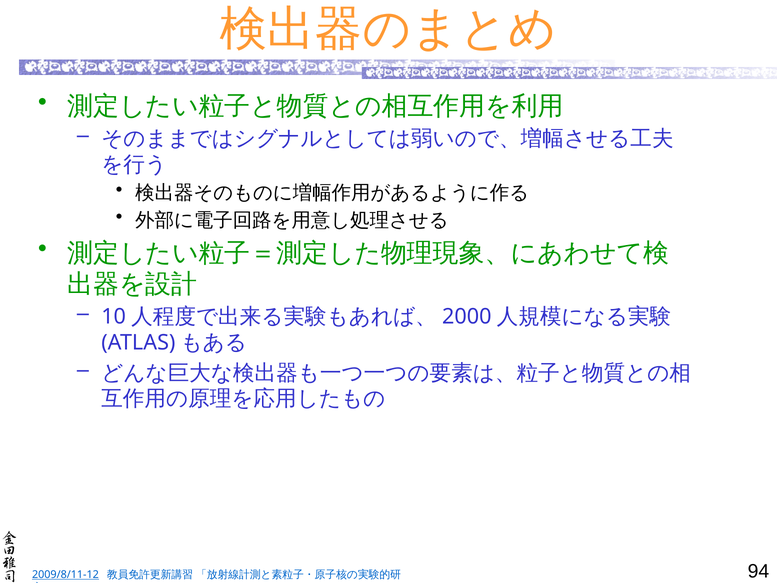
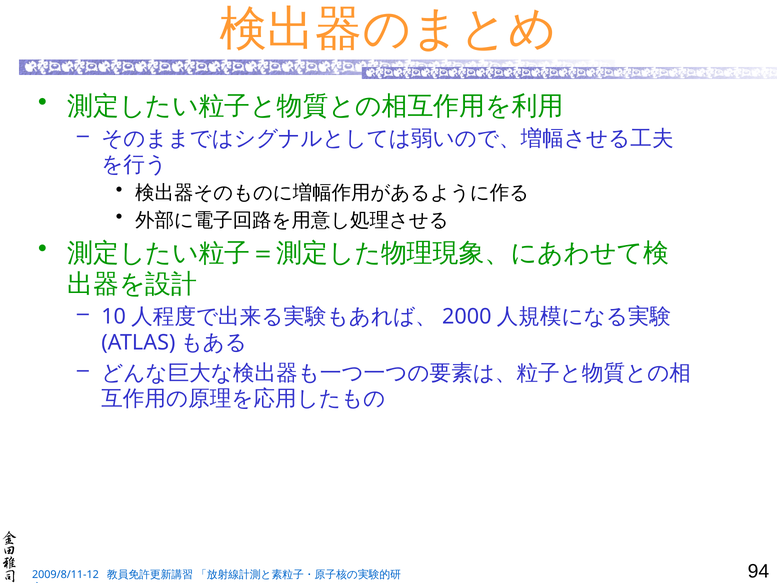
2009/8/11-12 underline: present -> none
